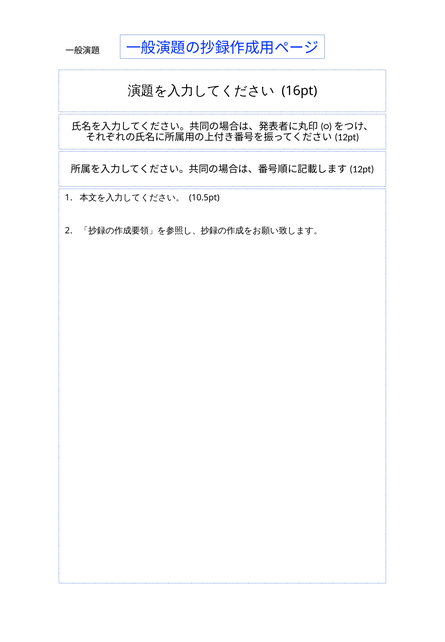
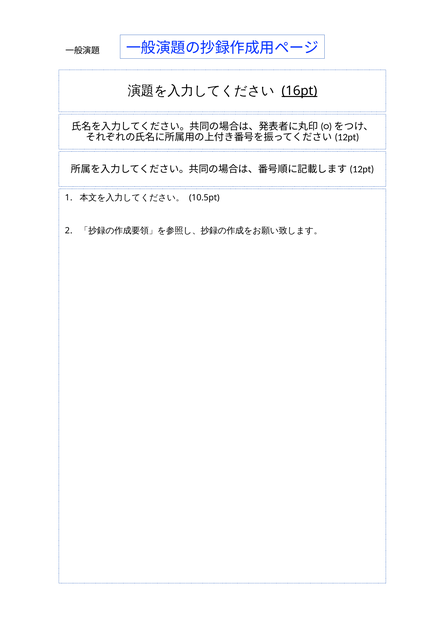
16pt underline: none -> present
